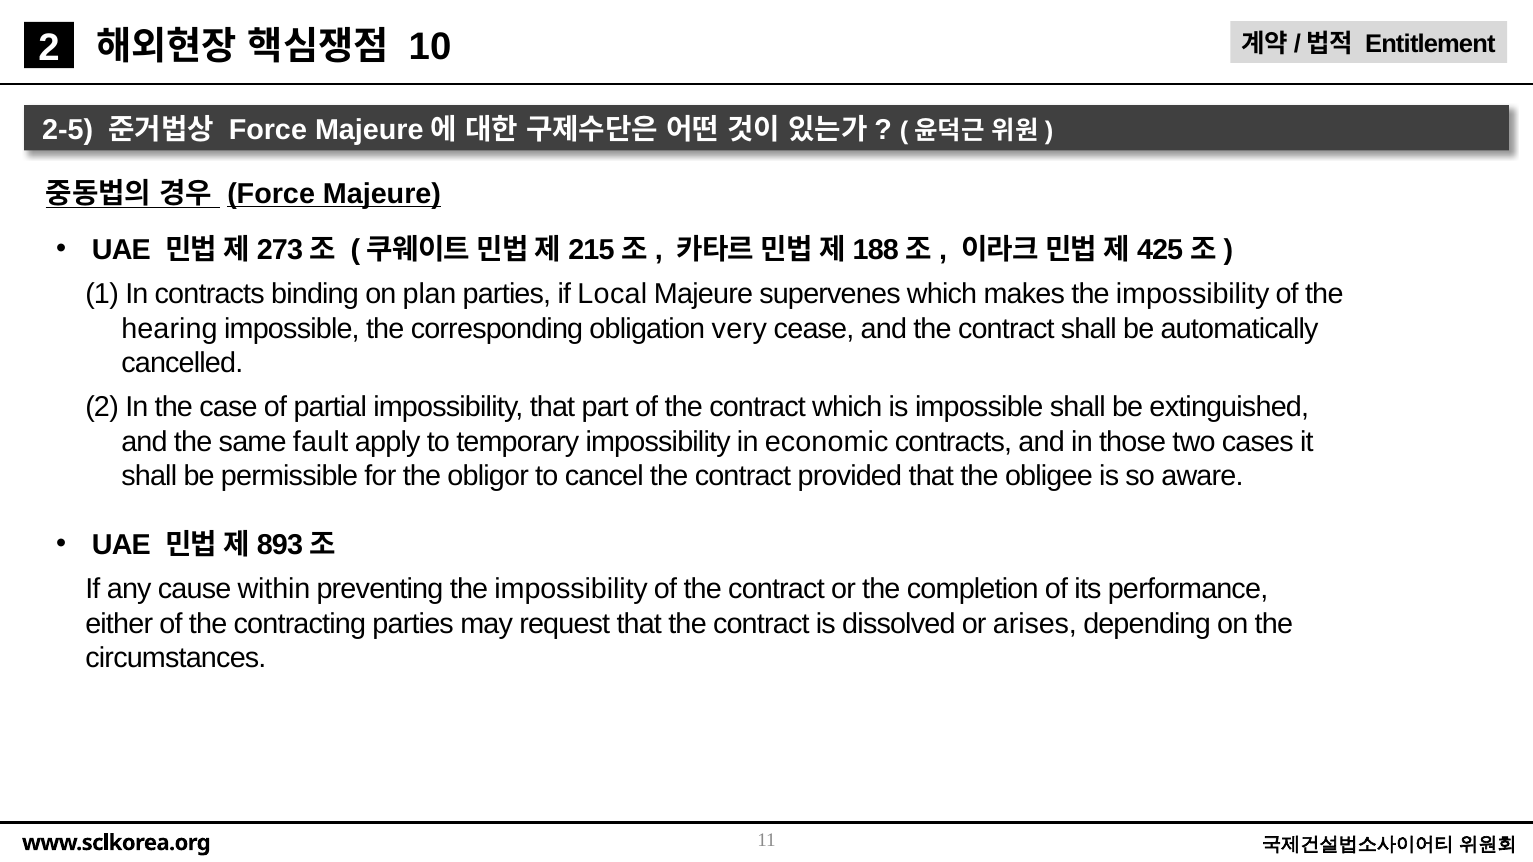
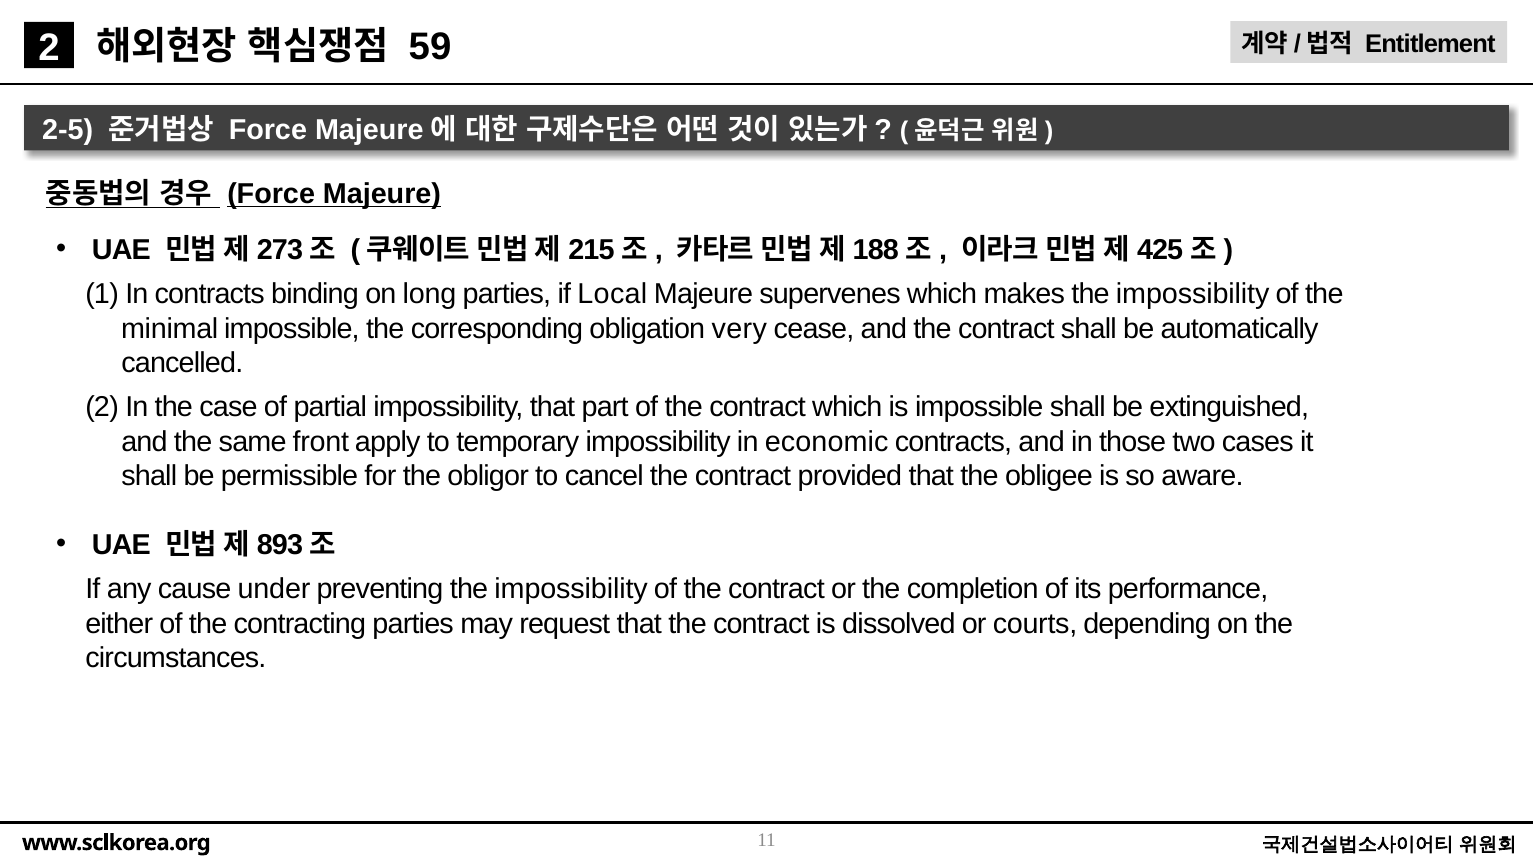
10: 10 -> 59
plan: plan -> long
hearing: hearing -> minimal
fault: fault -> front
within: within -> under
arises: arises -> courts
